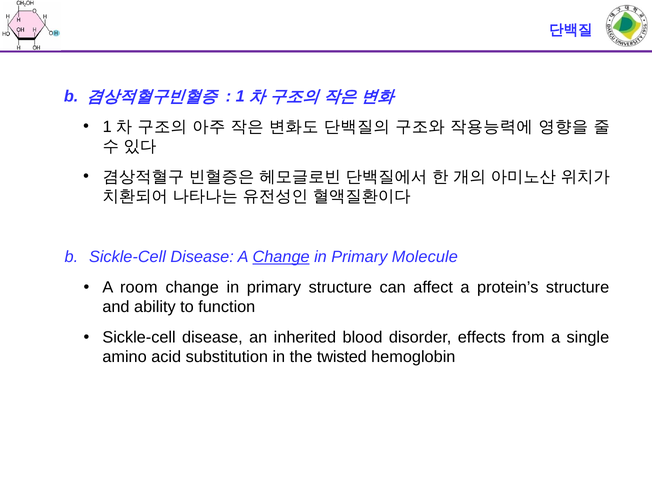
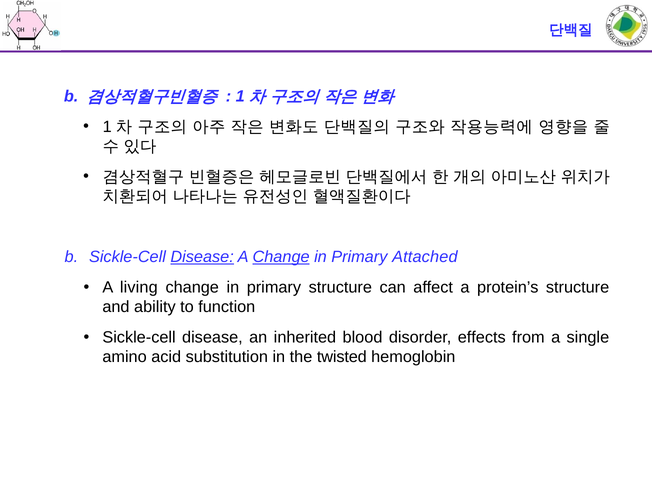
Disease at (202, 257) underline: none -> present
Molecule: Molecule -> Attached
room: room -> living
